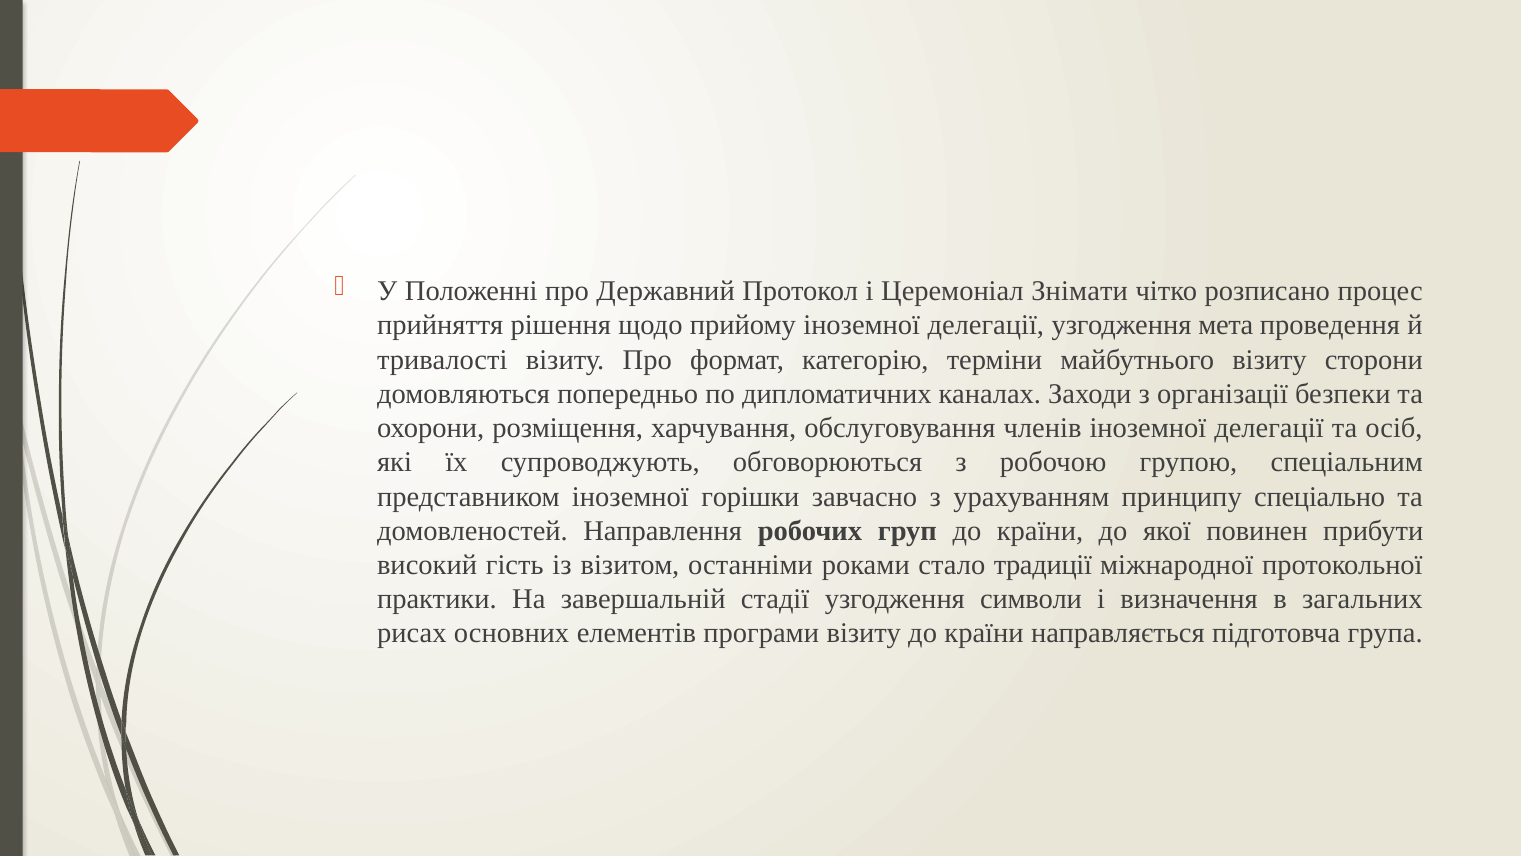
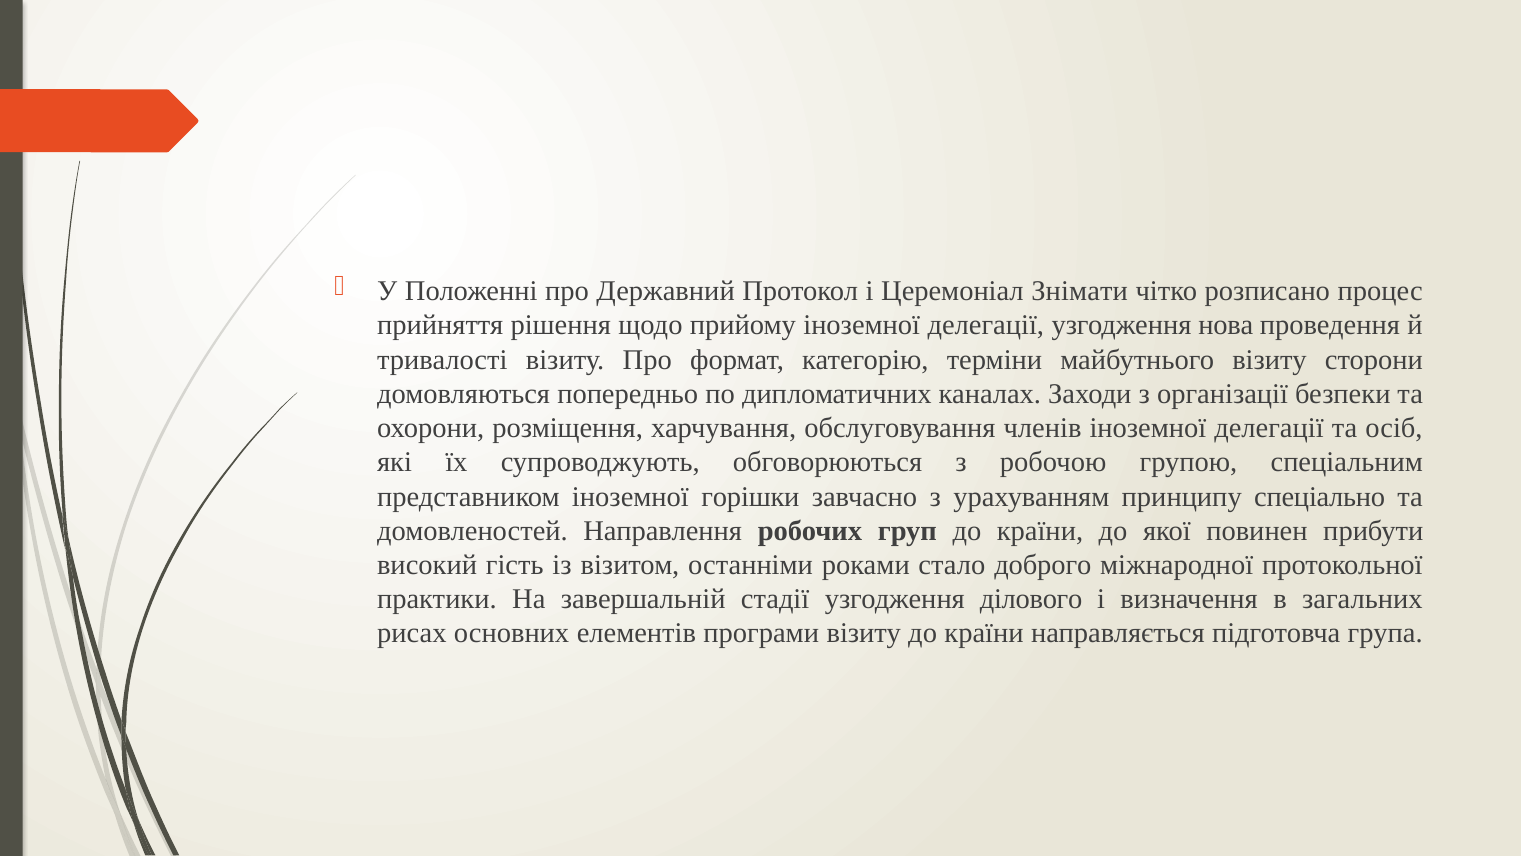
мета: мета -> нова
традиції: традиції -> доброго
символи: символи -> ділового
